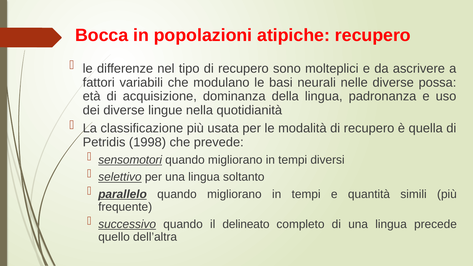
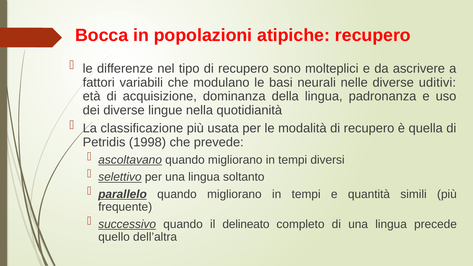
possa: possa -> uditivi
sensomotori: sensomotori -> ascoltavano
